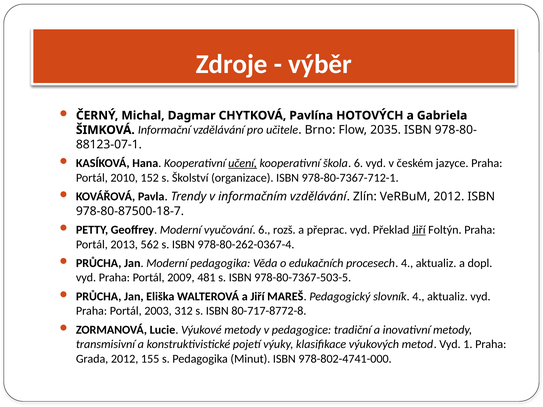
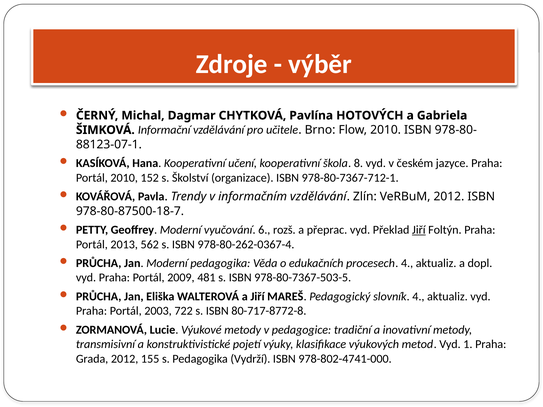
Flow 2035: 2035 -> 2010
učení underline: present -> none
škola 6: 6 -> 8
312: 312 -> 722
Minut: Minut -> Vydrží
